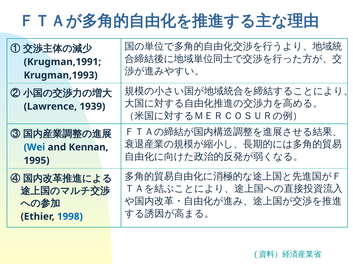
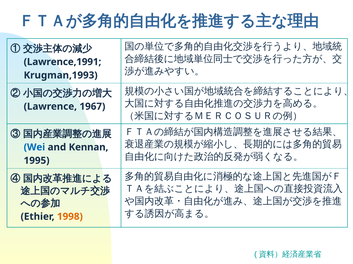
Krugman,1991: Krugman,1991 -> Lawrence,1991
1939: 1939 -> 1967
1998 colour: blue -> orange
